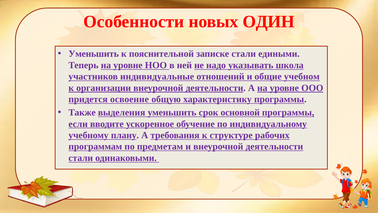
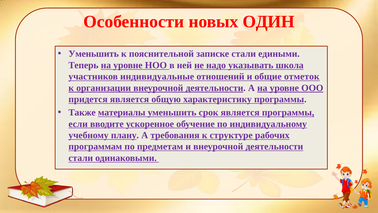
учебном: учебном -> отметок
придется освоение: освоение -> является
выделения: выделения -> материалы
срок основной: основной -> является
